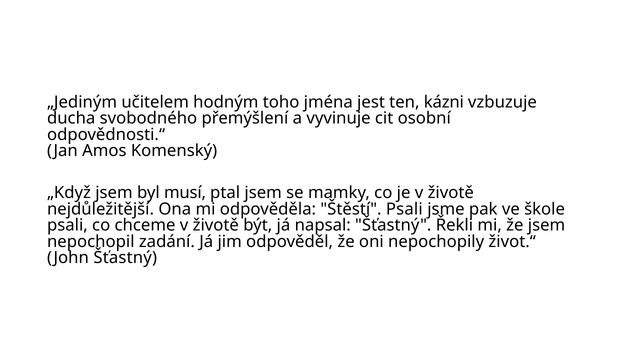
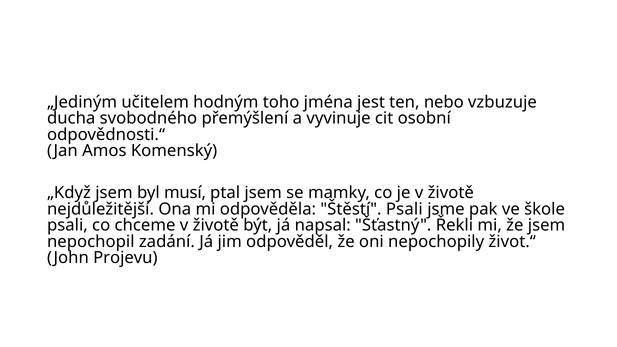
kázni: kázni -> nebo
John Šťastný: Šťastný -> Projevu
